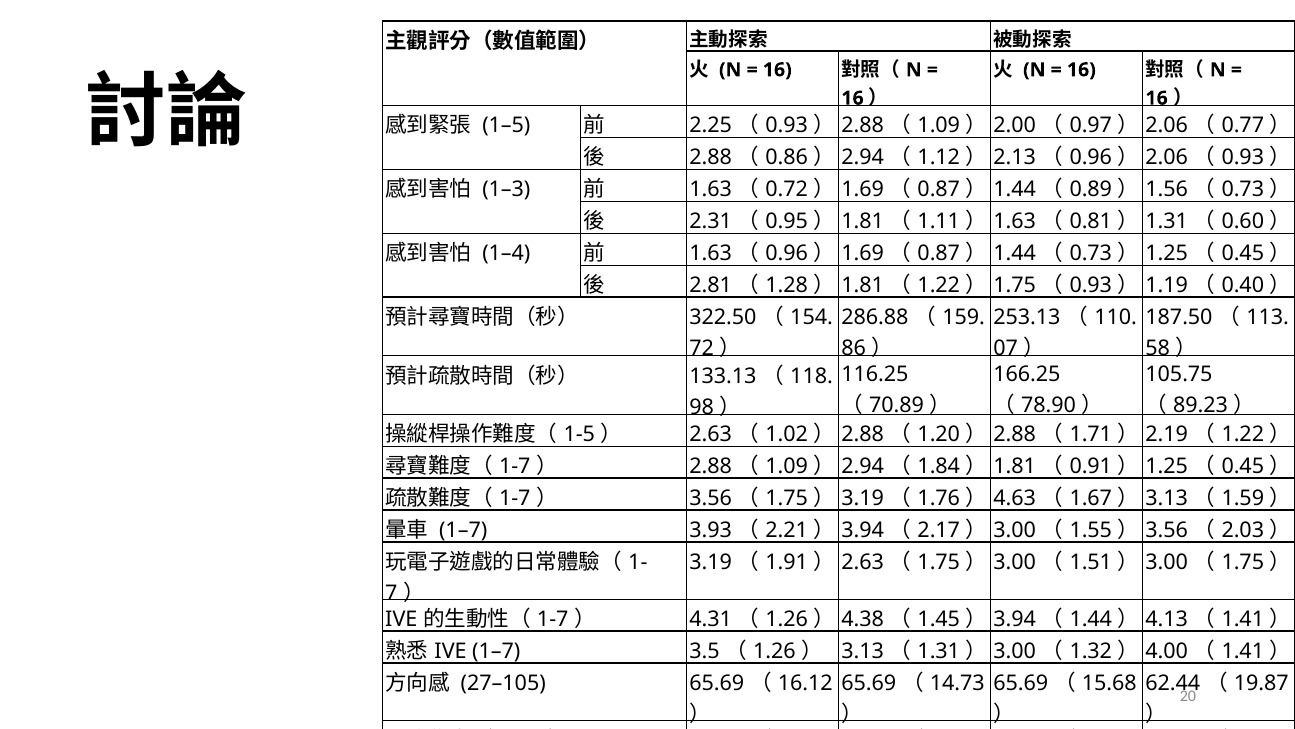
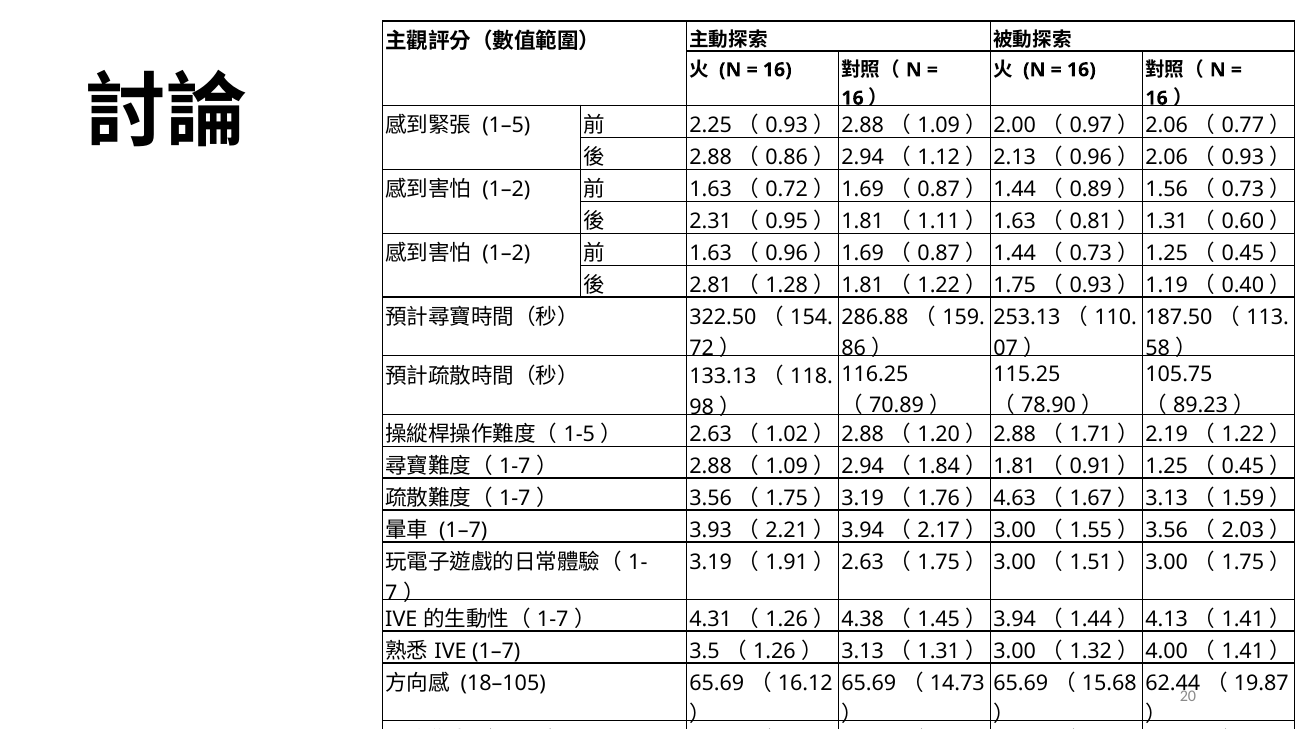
1–3 at (506, 190): 1–3 -> 1–2
1–4 at (506, 253): 1–4 -> 1–2
166.25: 166.25 -> 115.25
27–105: 27–105 -> 18–105
